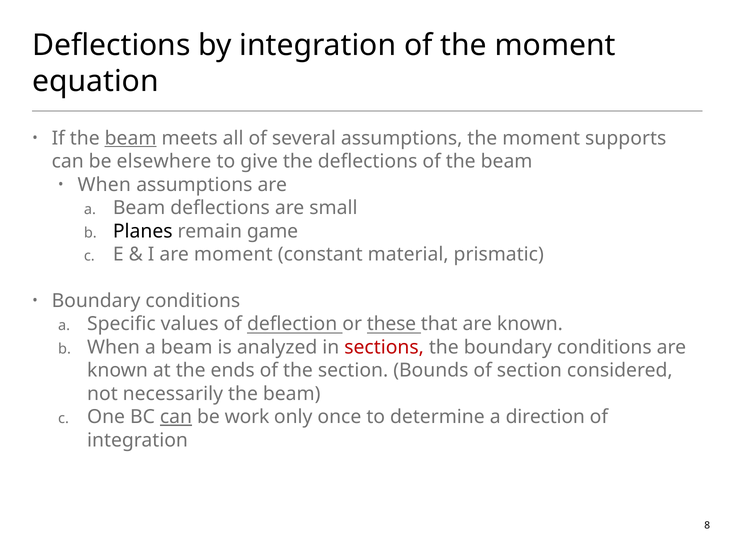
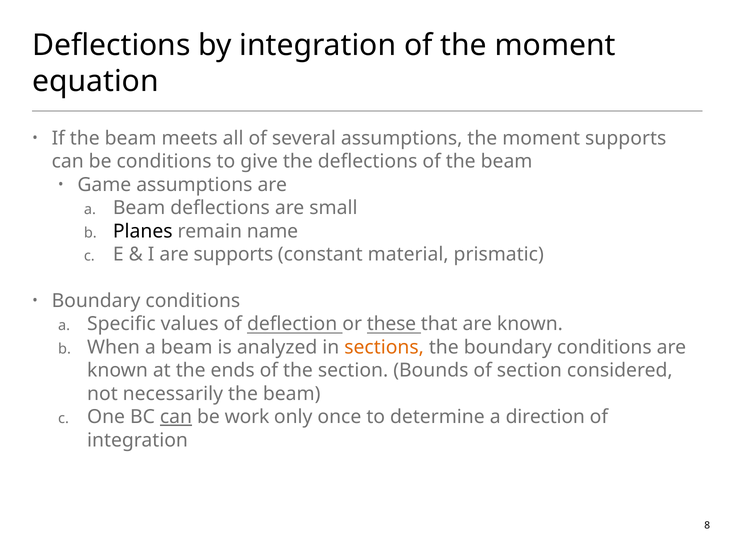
beam at (131, 138) underline: present -> none
be elsewhere: elsewhere -> conditions
When at (104, 185): When -> Game
game: game -> name
are moment: moment -> supports
sections colour: red -> orange
